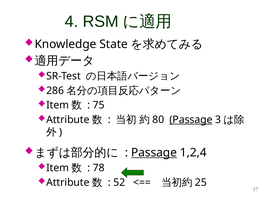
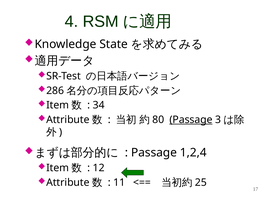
75: 75 -> 34
Passage at (154, 152) underline: present -> none
78: 78 -> 12
52: 52 -> 11
